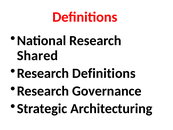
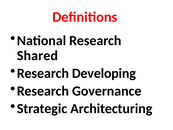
Research Definitions: Definitions -> Developing
